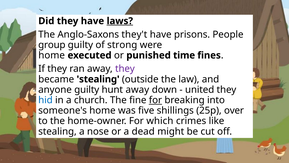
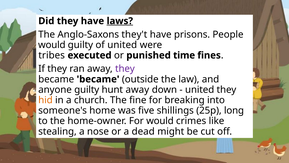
group at (52, 45): group -> would
of strong: strong -> united
home at (52, 55): home -> tribes
became stealing: stealing -> became
hid colour: blue -> orange
for at (155, 100) underline: present -> none
over: over -> long
For which: which -> would
